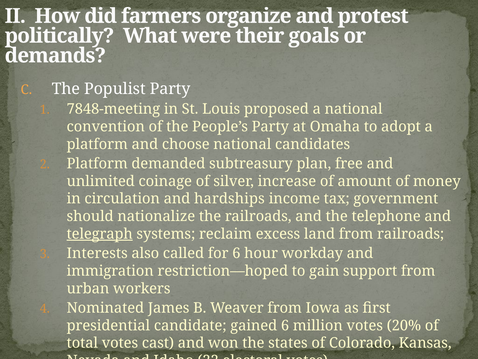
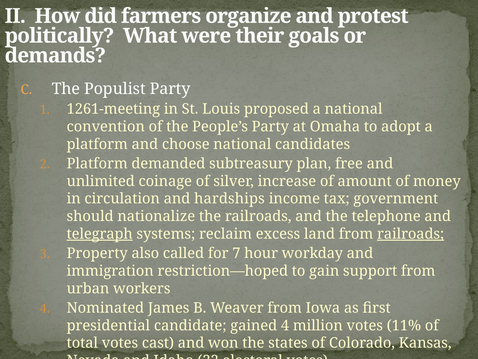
7848-meeting: 7848-meeting -> 1261-meeting
railroads at (411, 234) underline: none -> present
Interests: Interests -> Property
for 6: 6 -> 7
gained 6: 6 -> 4
20%: 20% -> 11%
